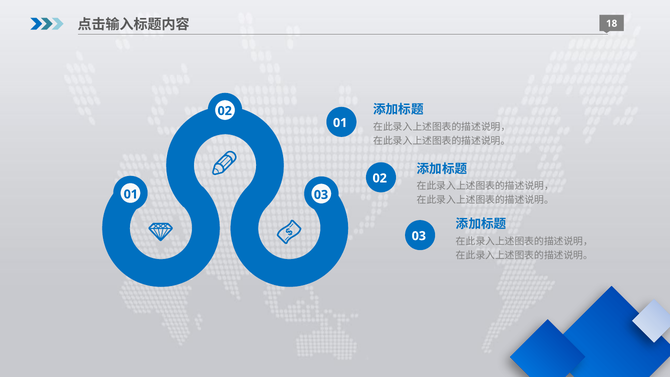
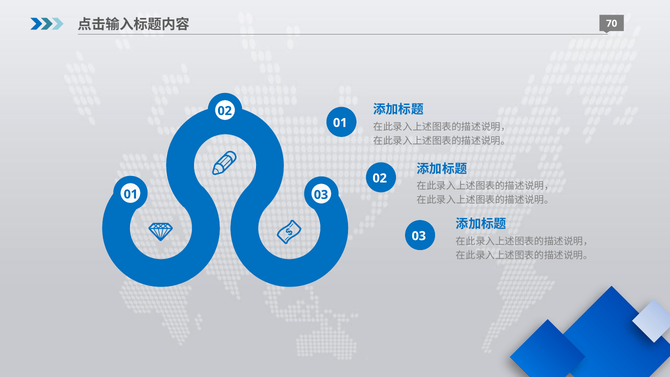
18: 18 -> 70
